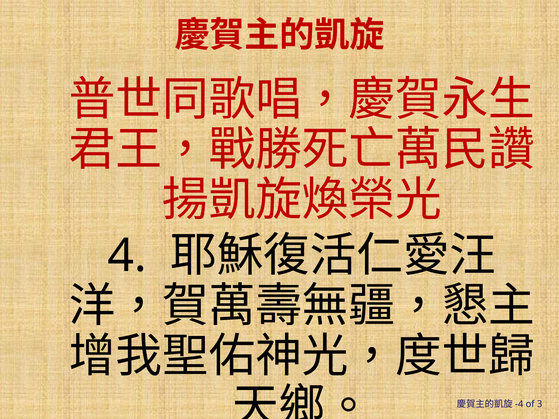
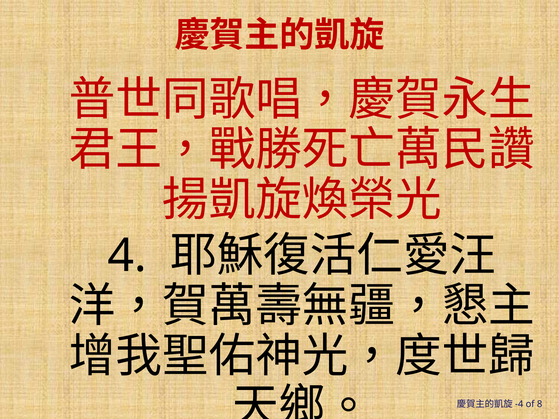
3: 3 -> 8
